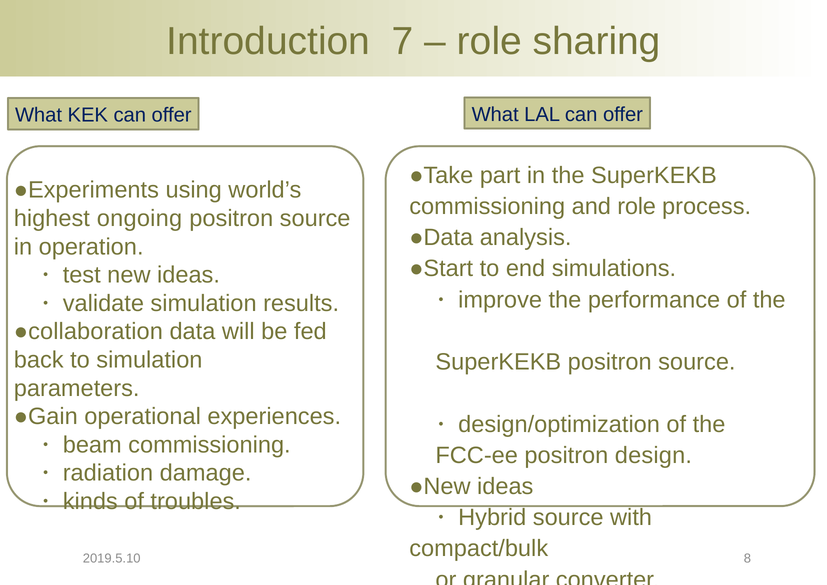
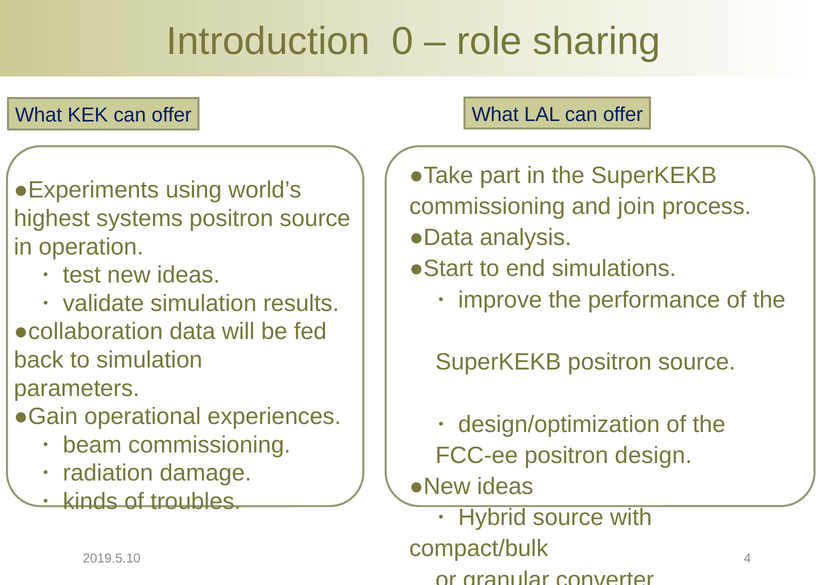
7: 7 -> 0
and role: role -> join
ongoing: ongoing -> systems
8: 8 -> 4
